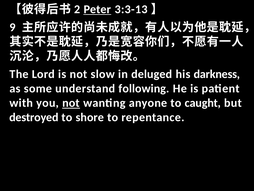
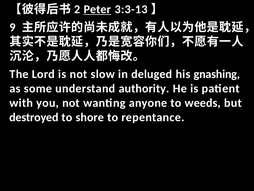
darkness: darkness -> gnashing
following: following -> authority
not at (71, 103) underline: present -> none
caught: caught -> weeds
